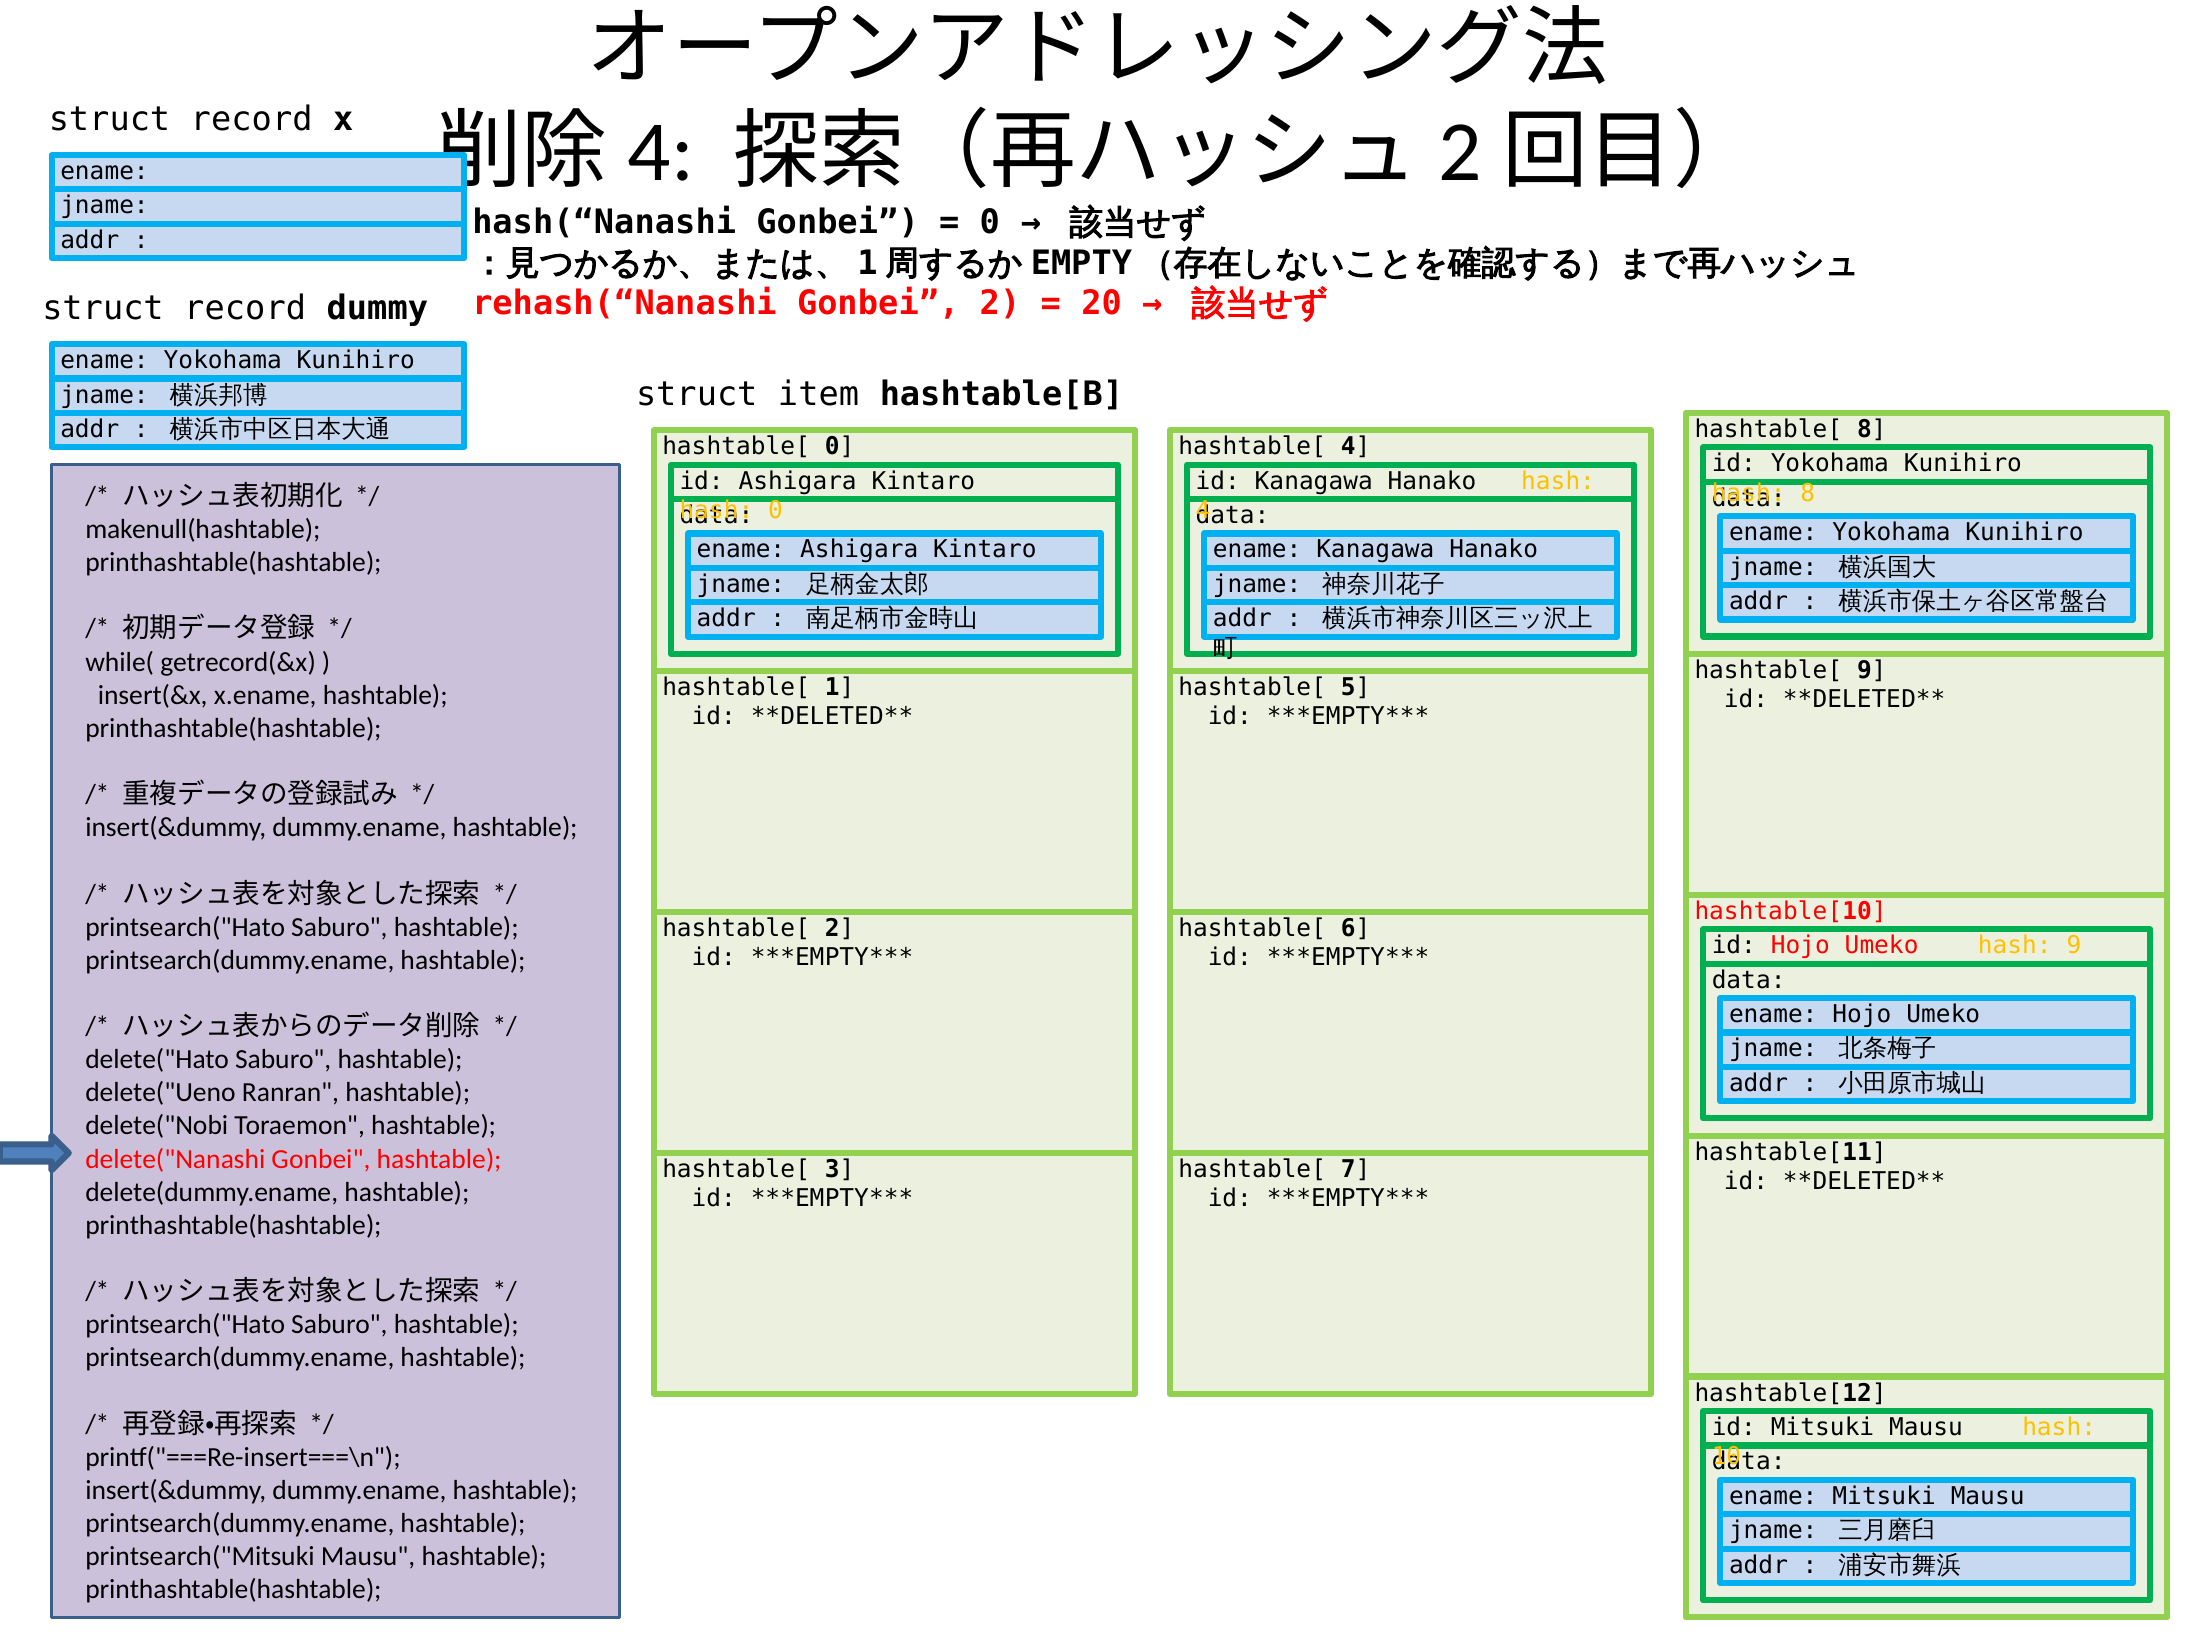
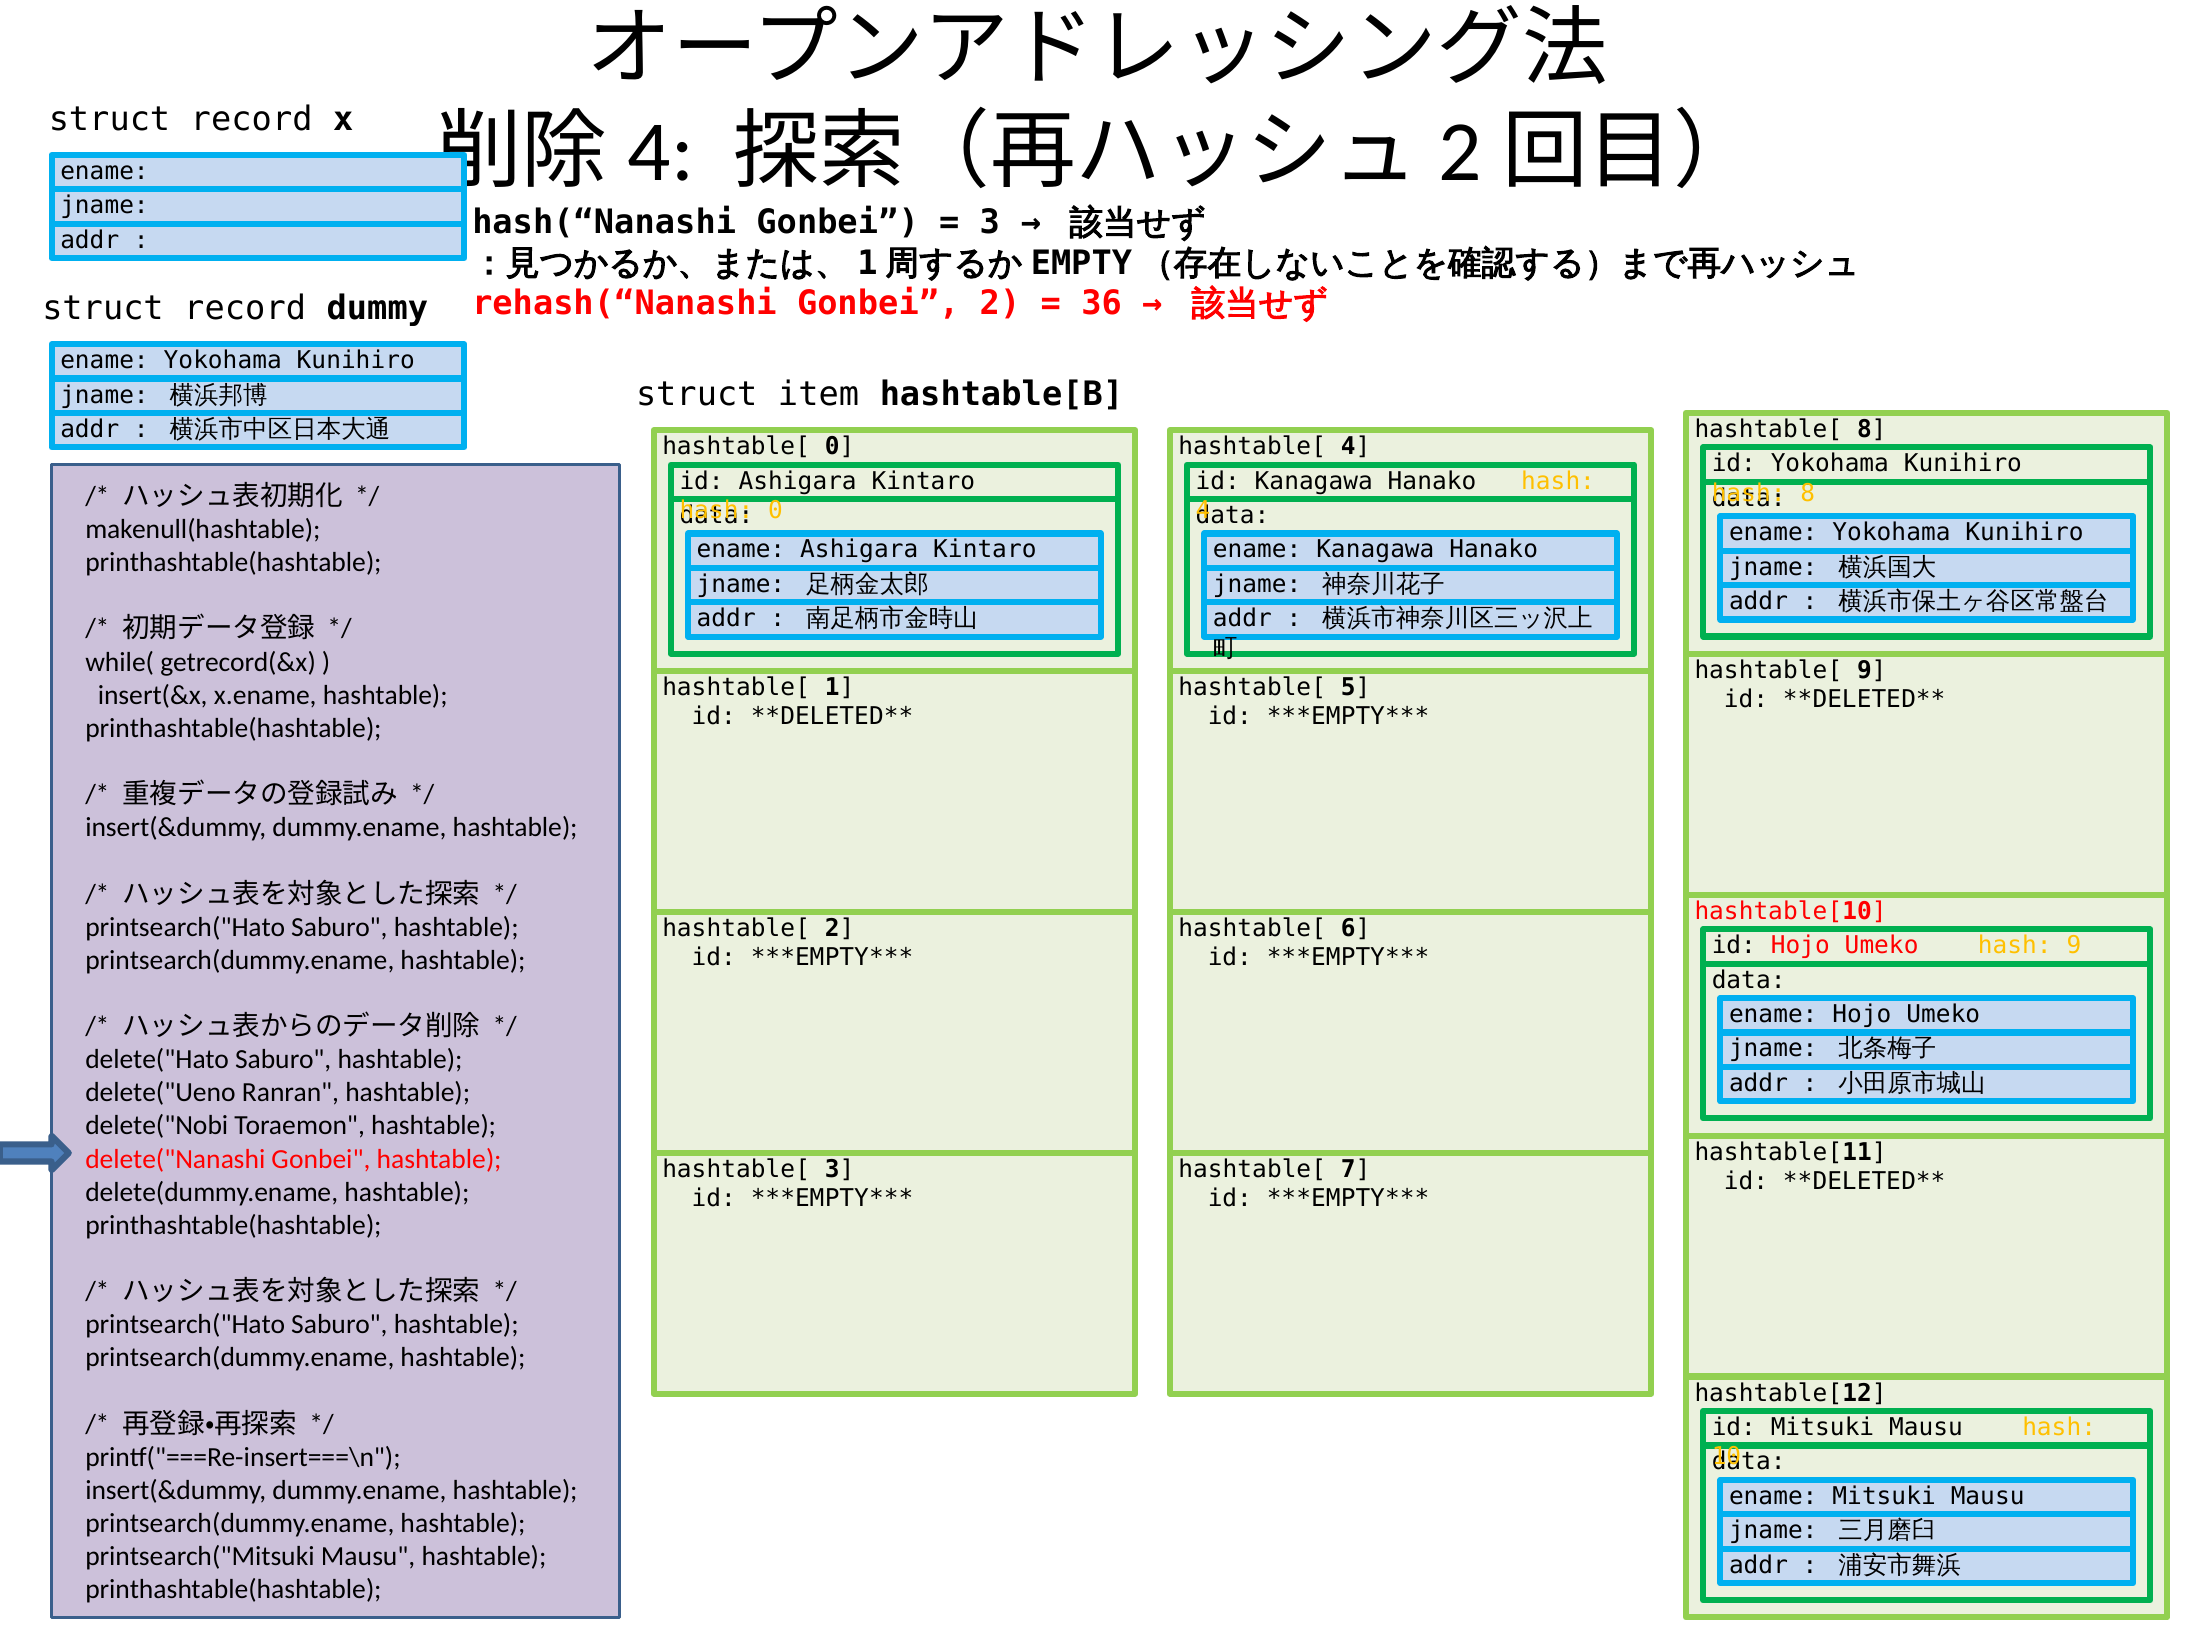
0 at (990, 223): 0 -> 3
20: 20 -> 36
